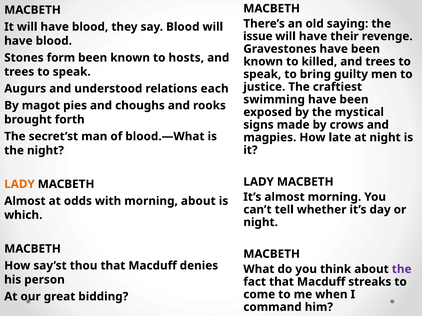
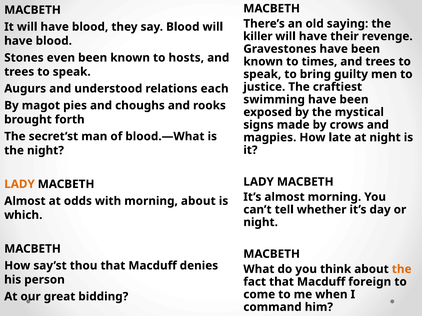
issue: issue -> killer
form: form -> even
killed: killed -> times
the at (402, 270) colour: purple -> orange
streaks: streaks -> foreign
